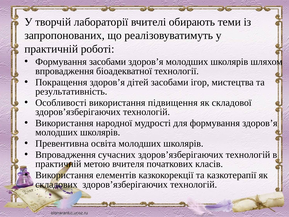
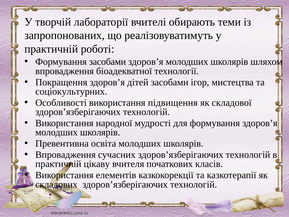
результативність: результативність -> соціокультурних
метою: метою -> цікаву
